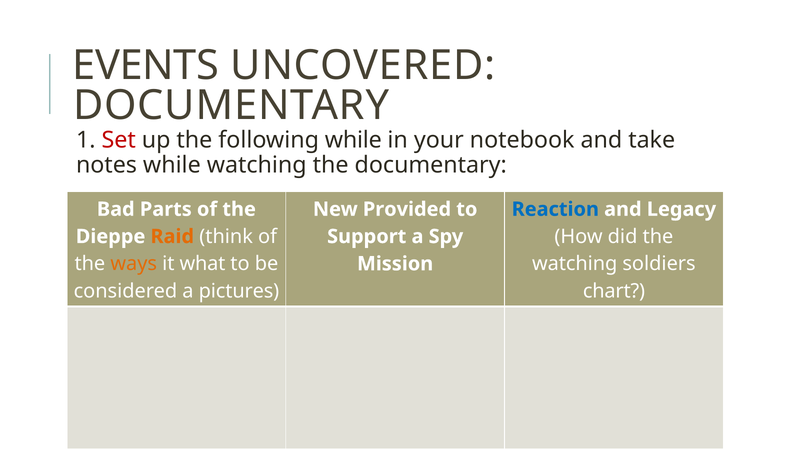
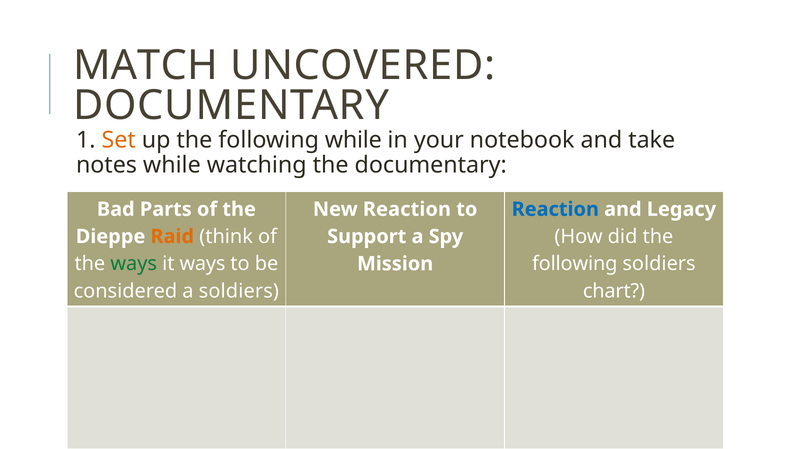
EVENTS: EVENTS -> MATCH
Set colour: red -> orange
New Provided: Provided -> Reaction
ways at (134, 264) colour: orange -> green
it what: what -> ways
watching at (575, 264): watching -> following
a pictures: pictures -> soldiers
